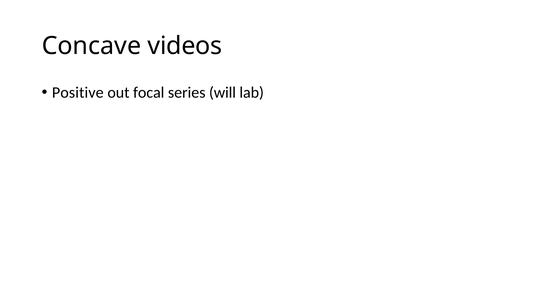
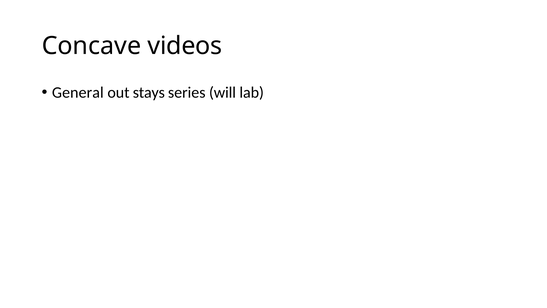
Positive: Positive -> General
focal: focal -> stays
